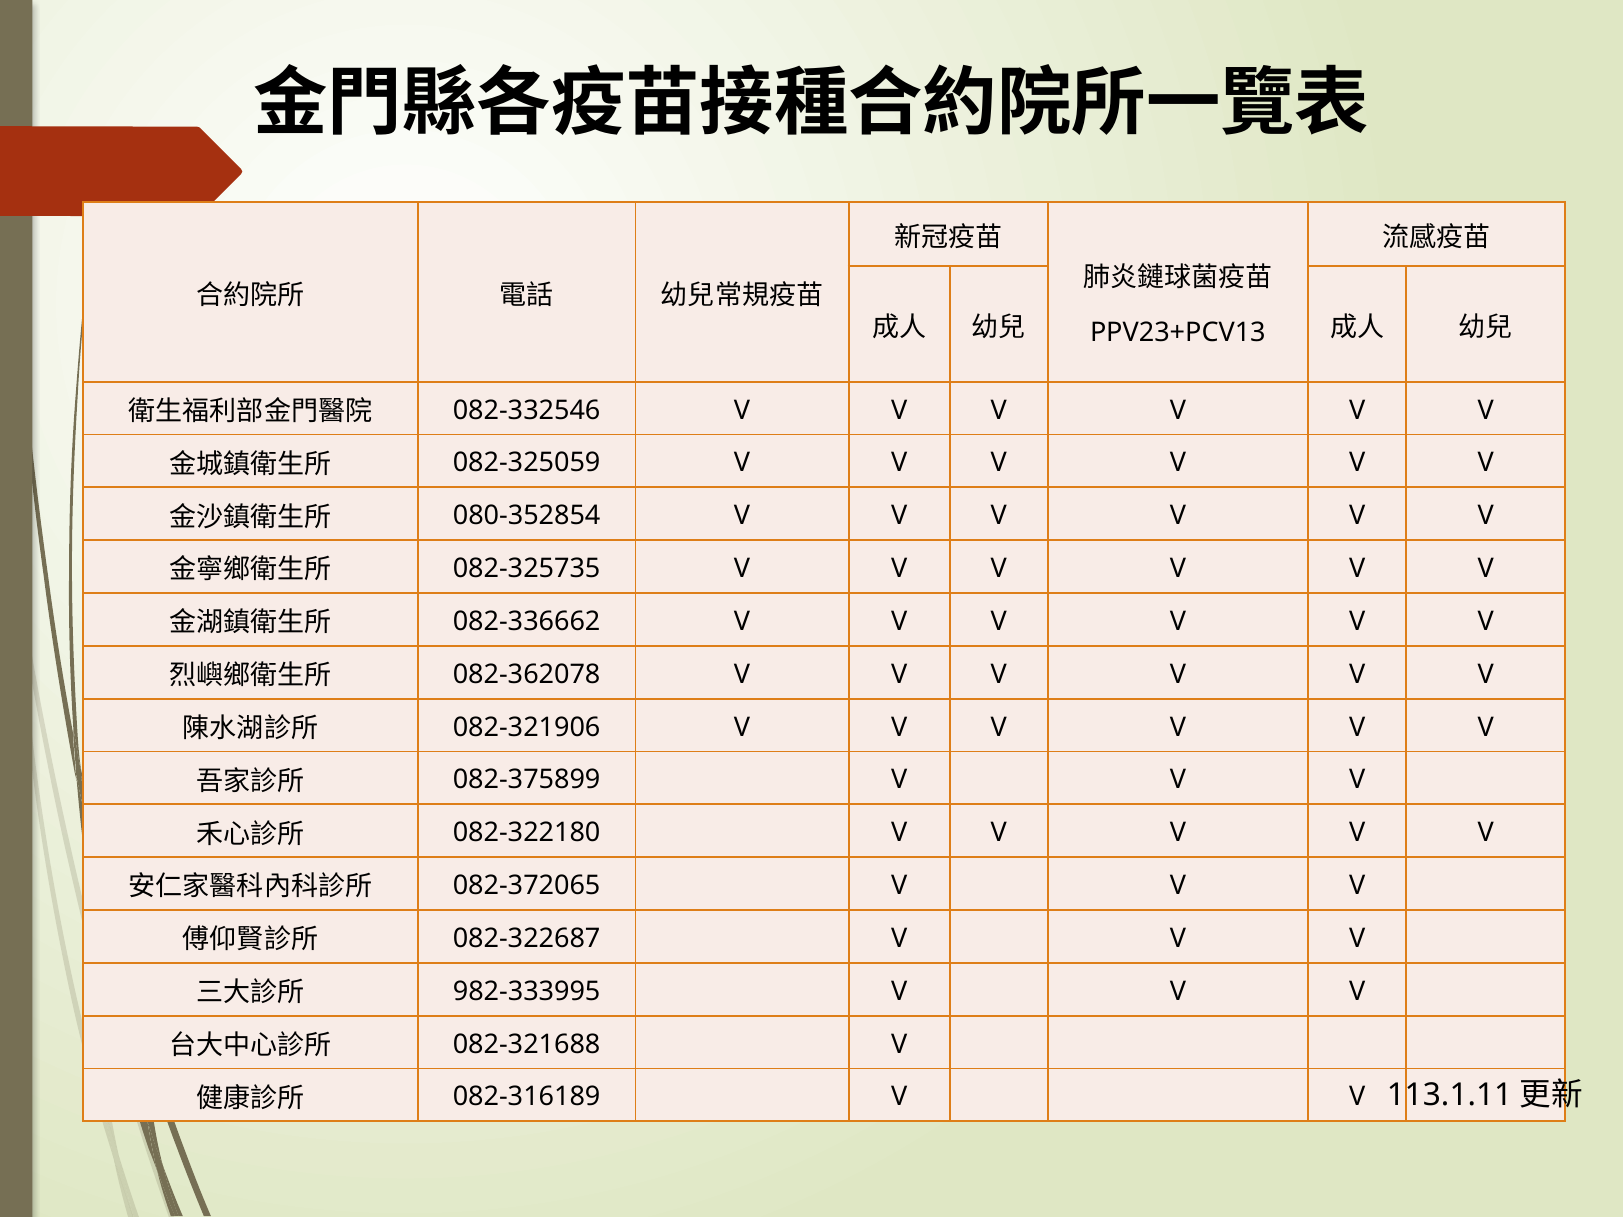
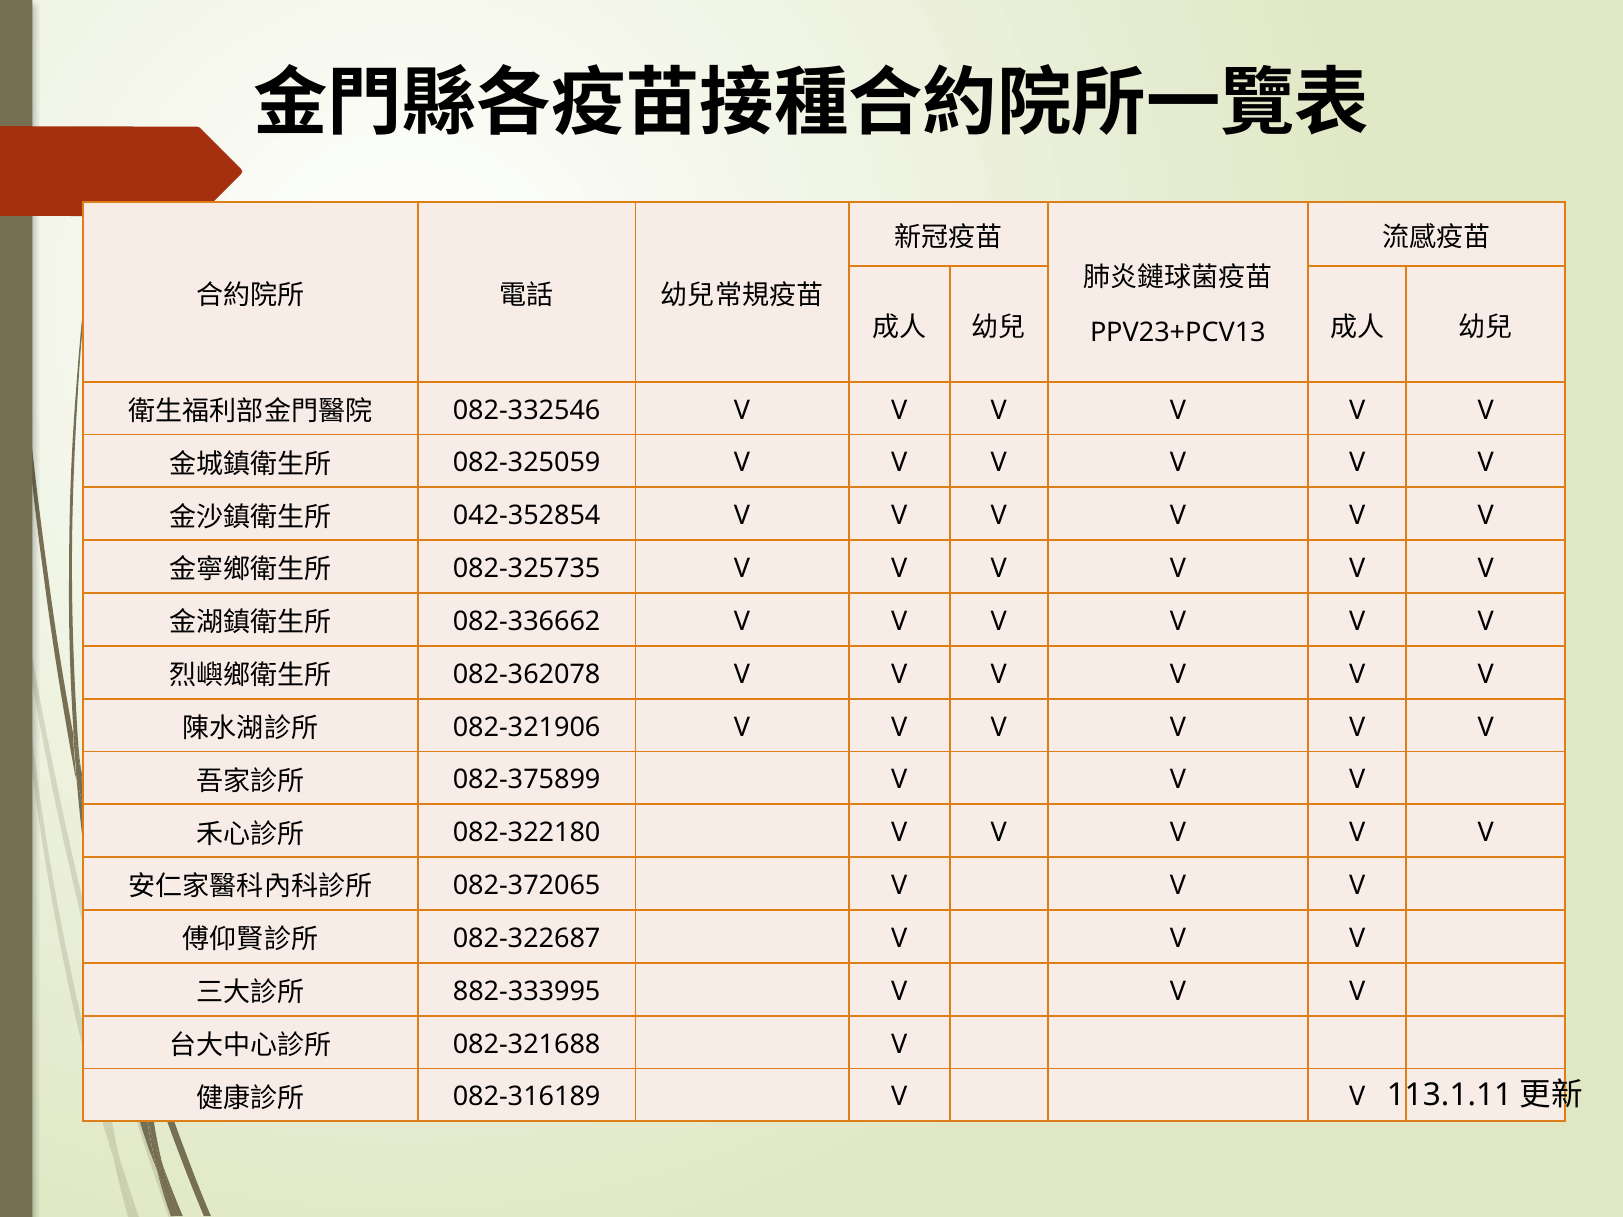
080-352854: 080-352854 -> 042-352854
982-333995: 982-333995 -> 882-333995
